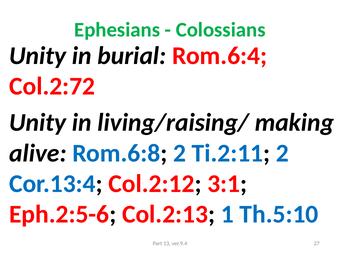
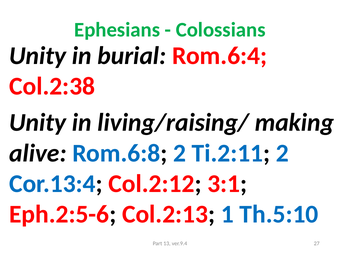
Col.2:72: Col.2:72 -> Col.2:38
